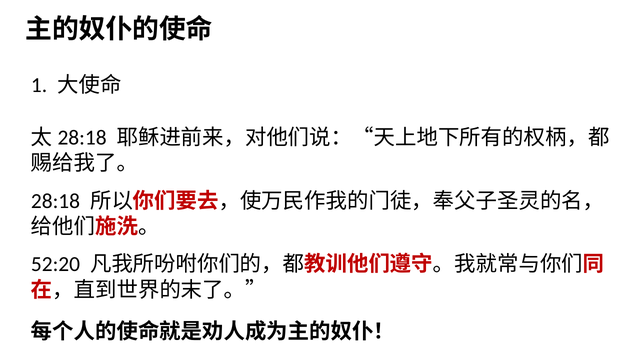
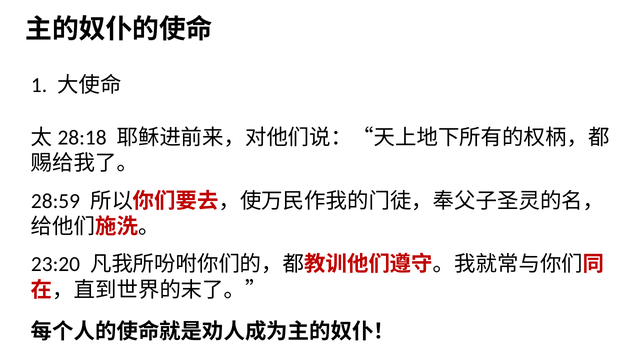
28:18: 28:18 -> 28:59
52:20: 52:20 -> 23:20
